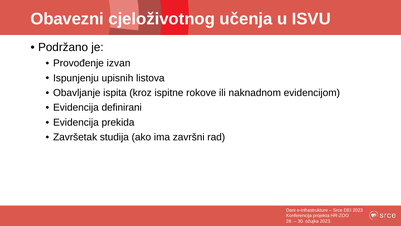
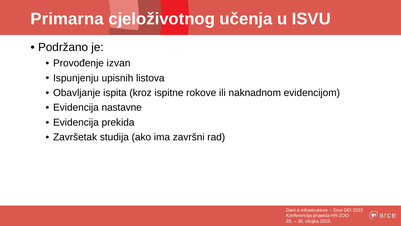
Obavezni: Obavezni -> Primarna
definirani: definirani -> nastavne
